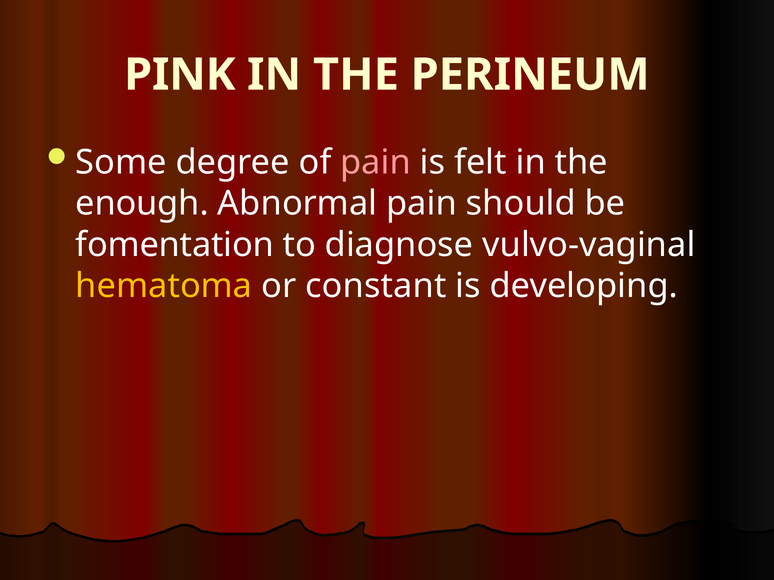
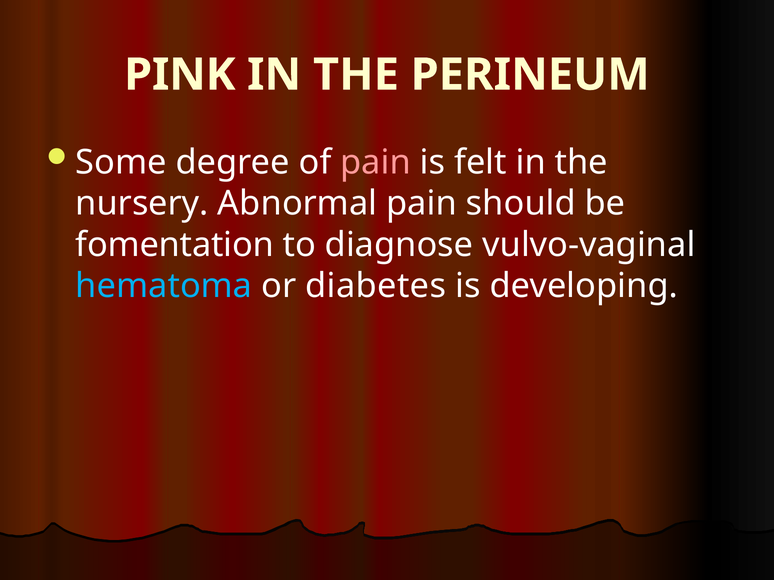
enough: enough -> nursery
hematoma colour: yellow -> light blue
constant: constant -> diabetes
